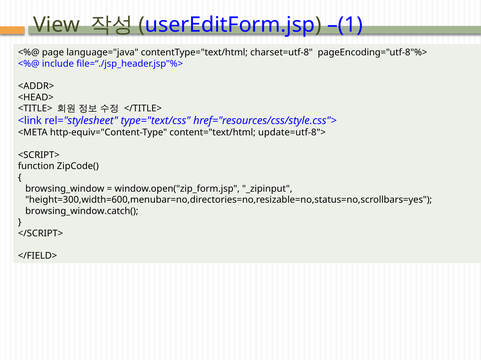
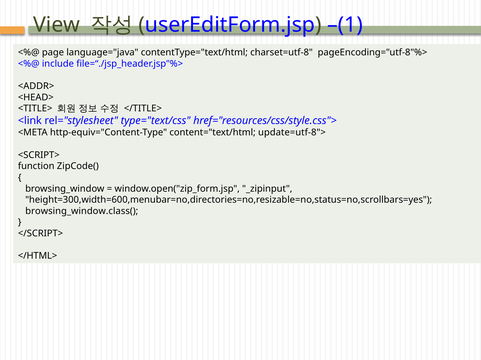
browsing_window.catch(: browsing_window.catch( -> browsing_window.class(
</FIELD>: </FIELD> -> </HTML>
